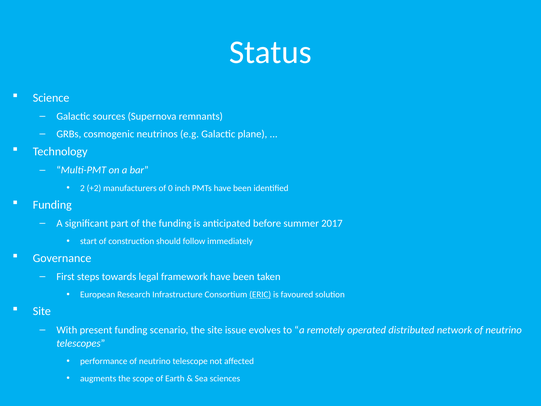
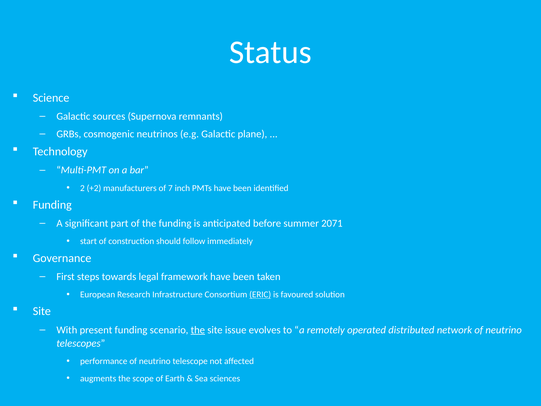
0: 0 -> 7
2017: 2017 -> 2071
the at (198, 330) underline: none -> present
